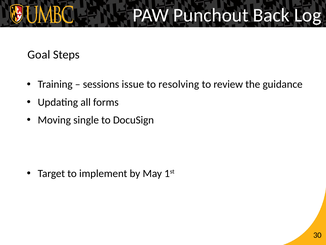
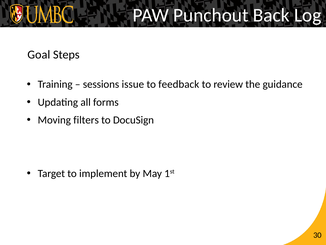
resolving: resolving -> feedback
single: single -> filters
